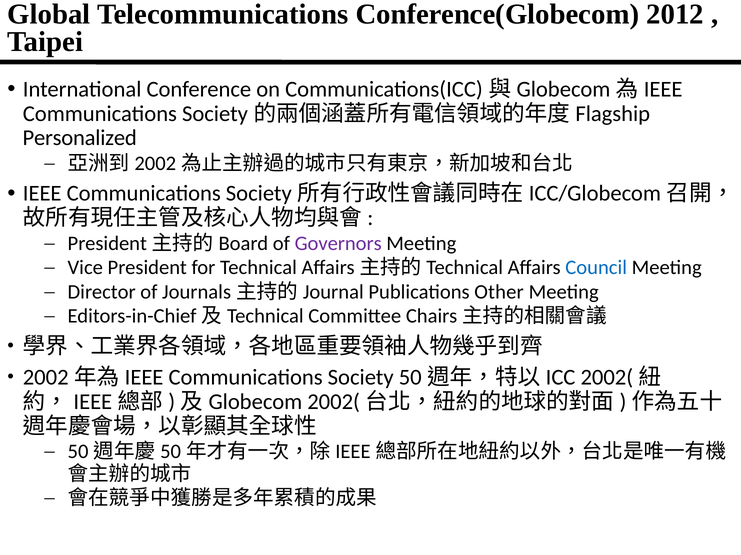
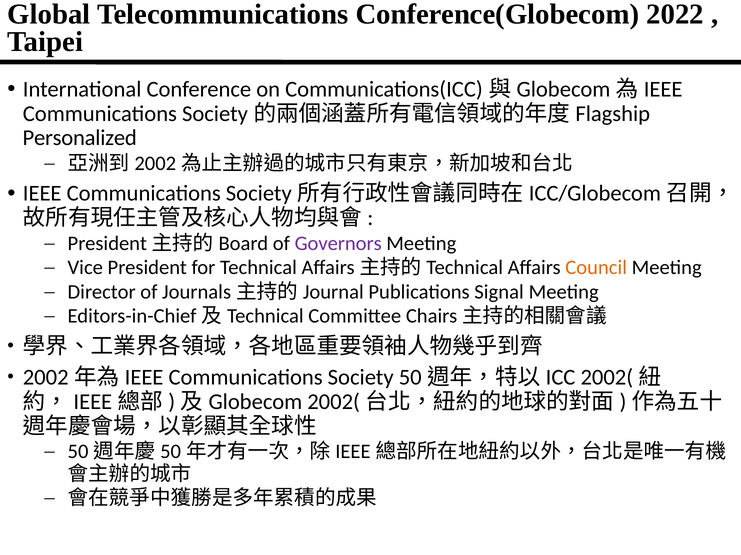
2012: 2012 -> 2022
Council colour: blue -> orange
Other: Other -> Signal
